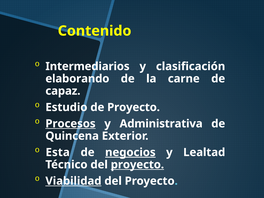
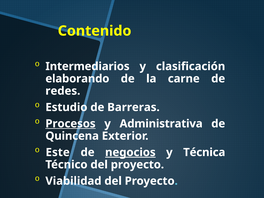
capaz: capaz -> redes
de Proyecto: Proyecto -> Barreras
Esta: Esta -> Este
Lealtad: Lealtad -> Técnica
proyecto at (137, 165) underline: present -> none
Viabilidad underline: present -> none
